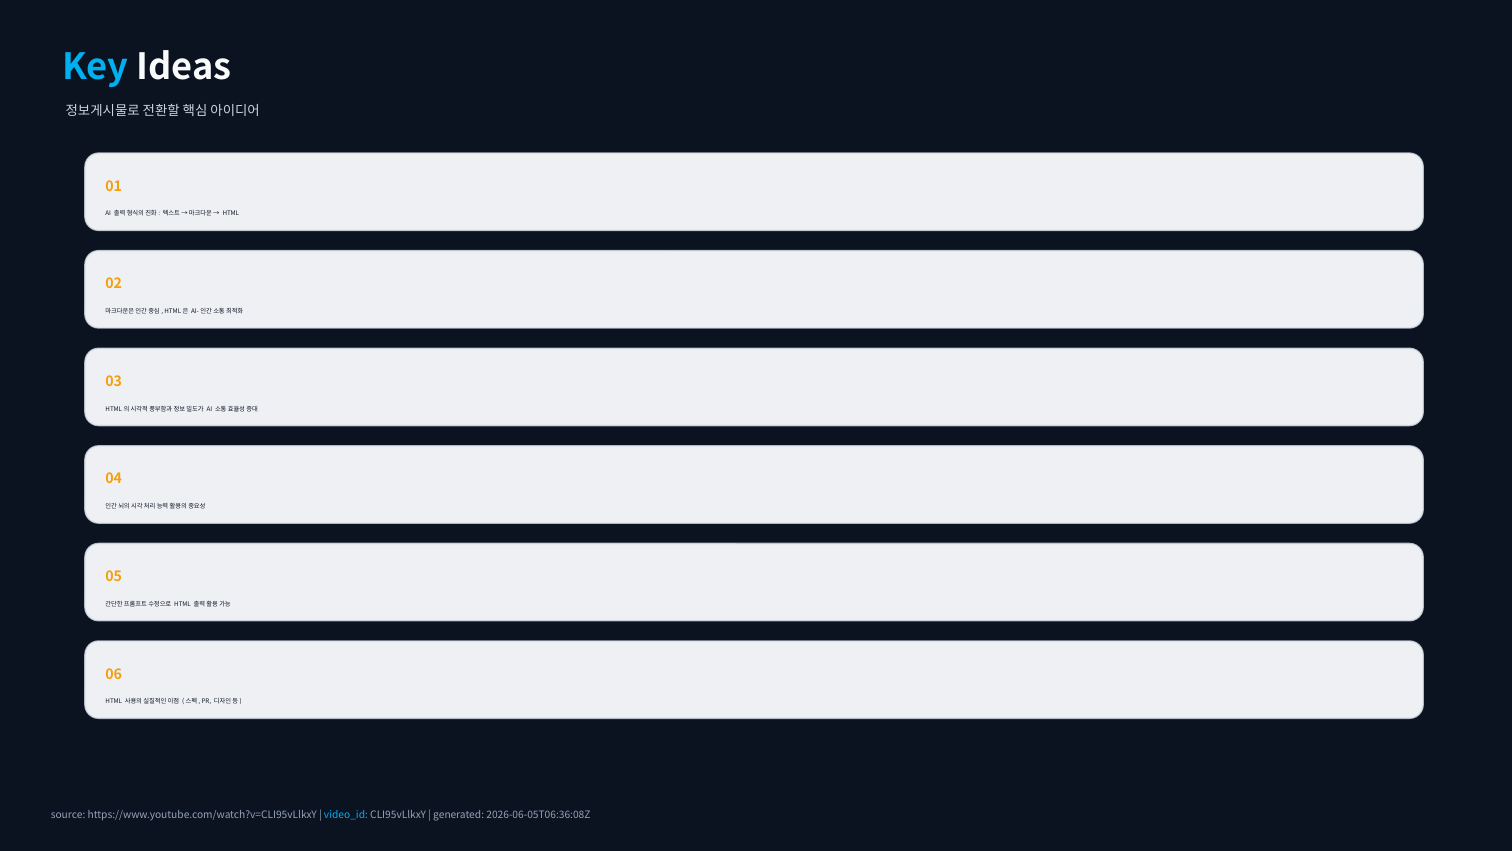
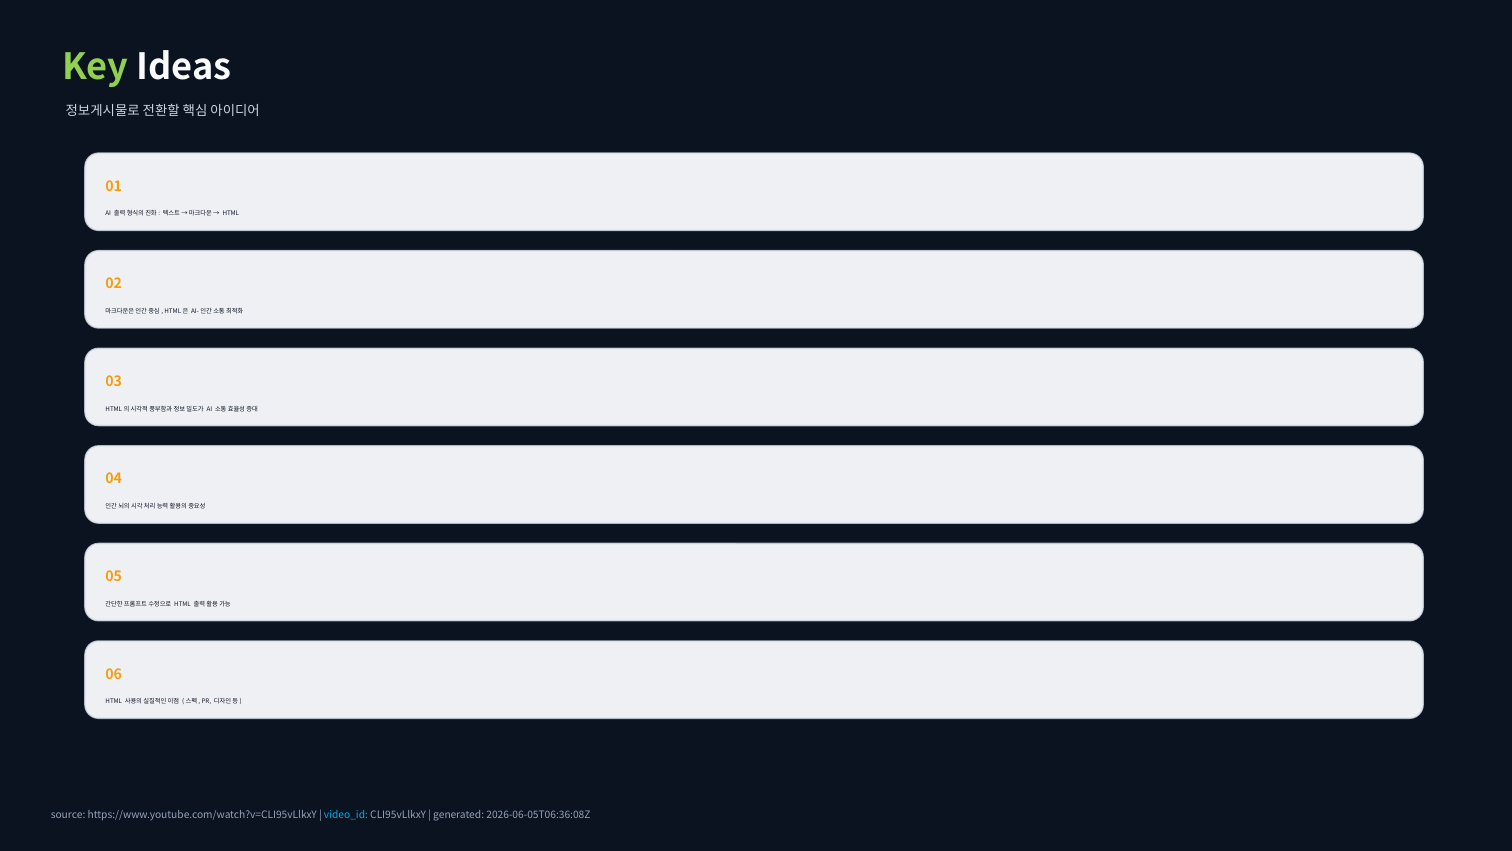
Key colour: light blue -> light green
